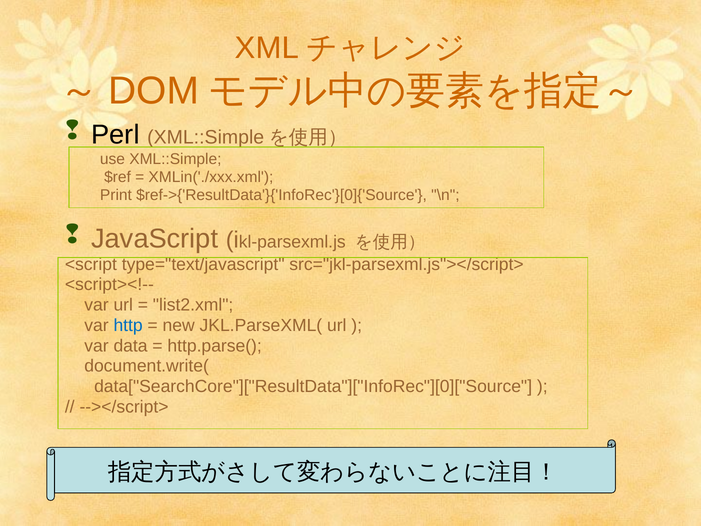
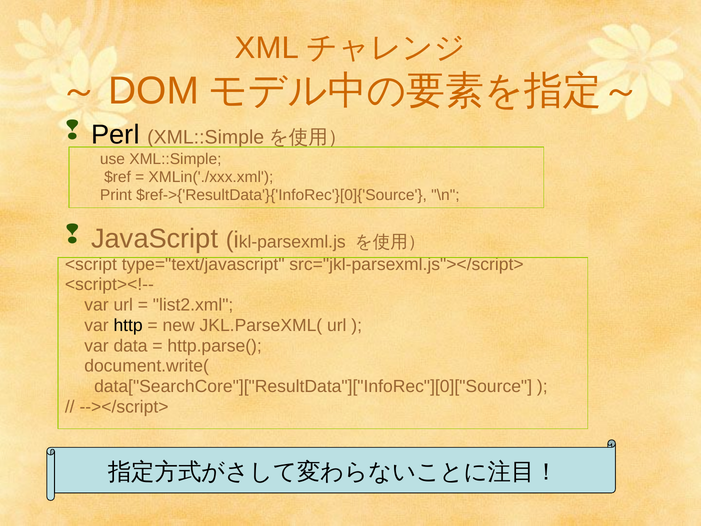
http colour: blue -> black
